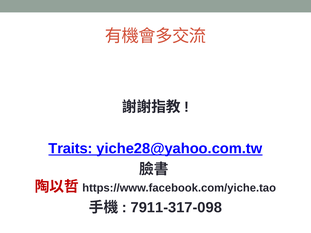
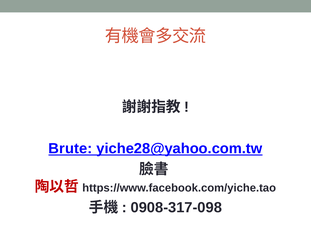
Traits: Traits -> Brute
7911-317-098: 7911-317-098 -> 0908-317-098
